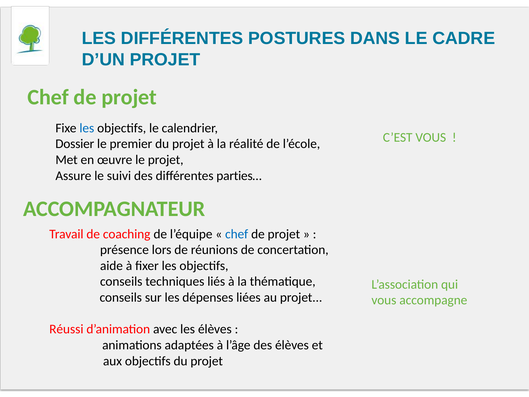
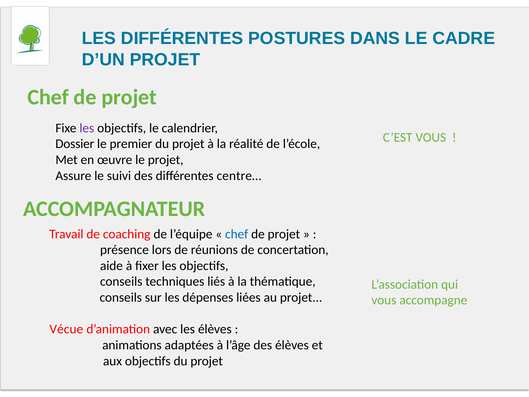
les at (87, 128) colour: blue -> purple
parties…: parties… -> centre…
Réussi: Réussi -> Vécue
